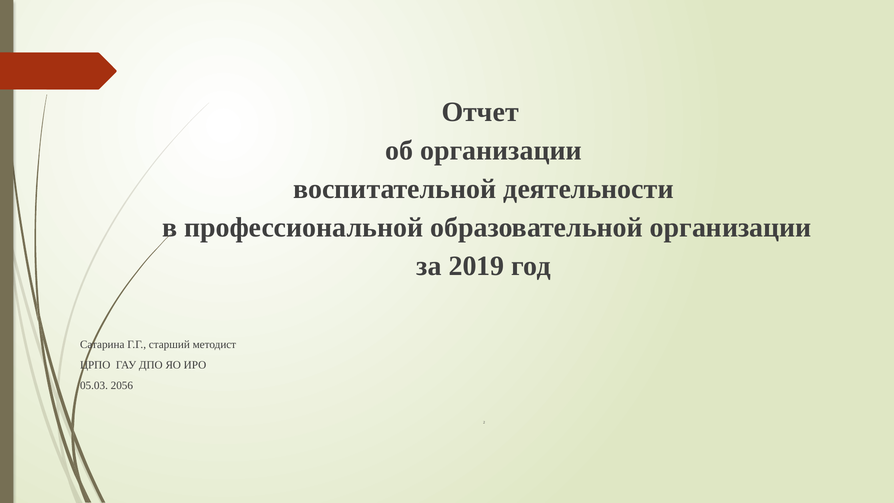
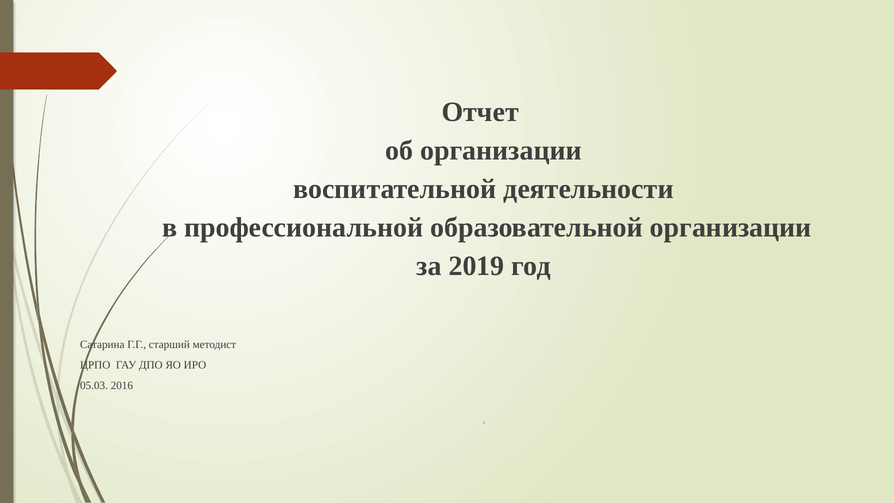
2056: 2056 -> 2016
